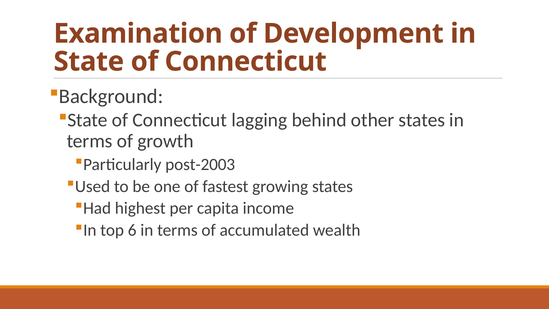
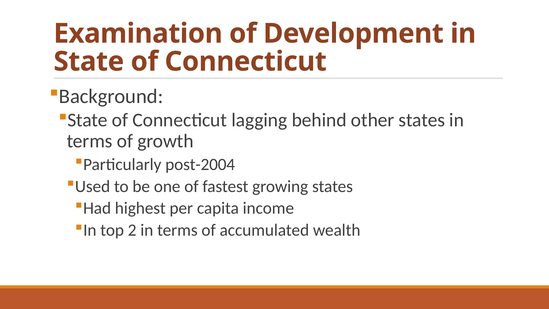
post-2003: post-2003 -> post-2004
6: 6 -> 2
